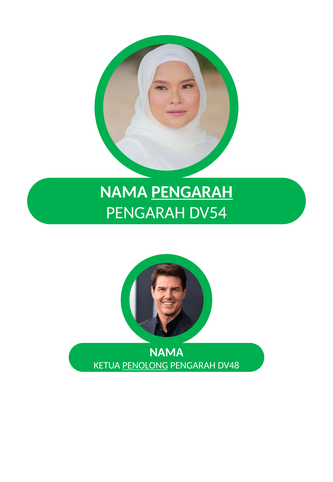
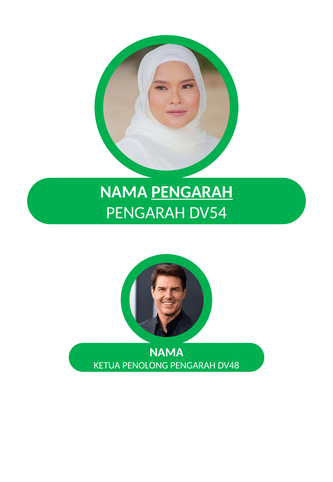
PENOLONG underline: present -> none
